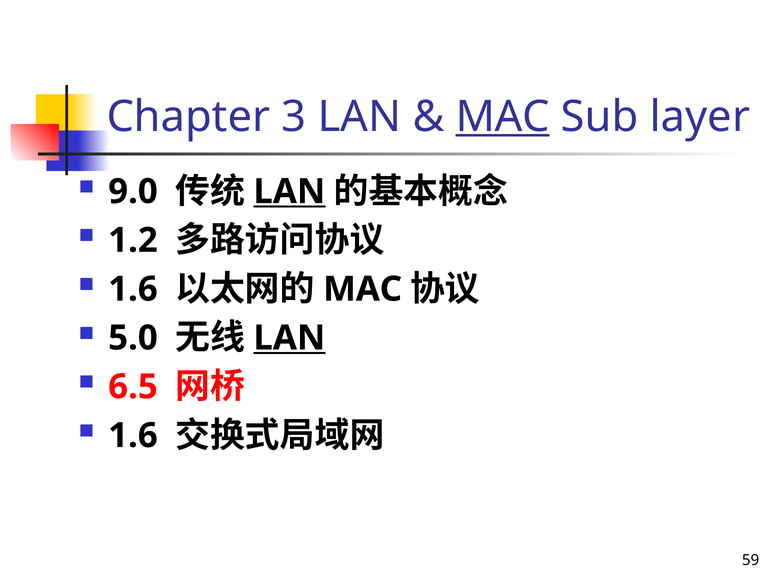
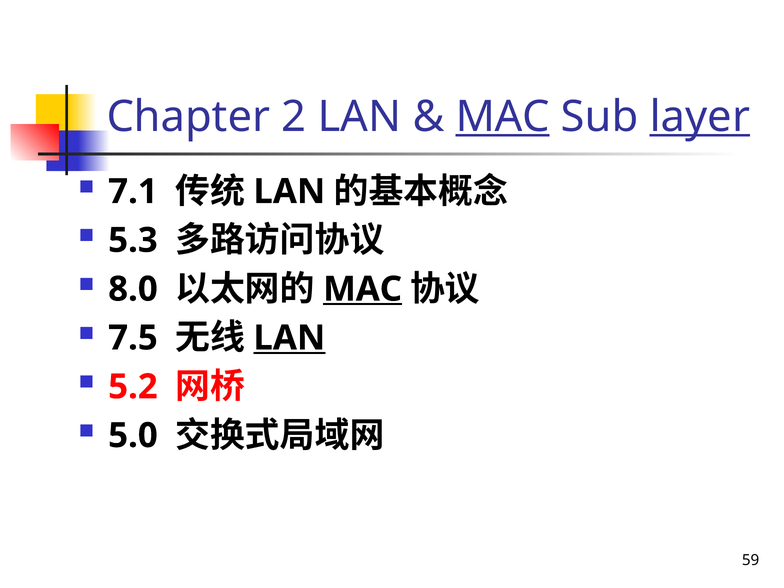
3: 3 -> 2
layer underline: none -> present
9.0: 9.0 -> 7.1
LAN at (289, 192) underline: present -> none
1.2: 1.2 -> 5.3
1.6 at (133, 289): 1.6 -> 8.0
MAC at (363, 289) underline: none -> present
5.0: 5.0 -> 7.5
6.5: 6.5 -> 5.2
1.6 at (133, 436): 1.6 -> 5.0
